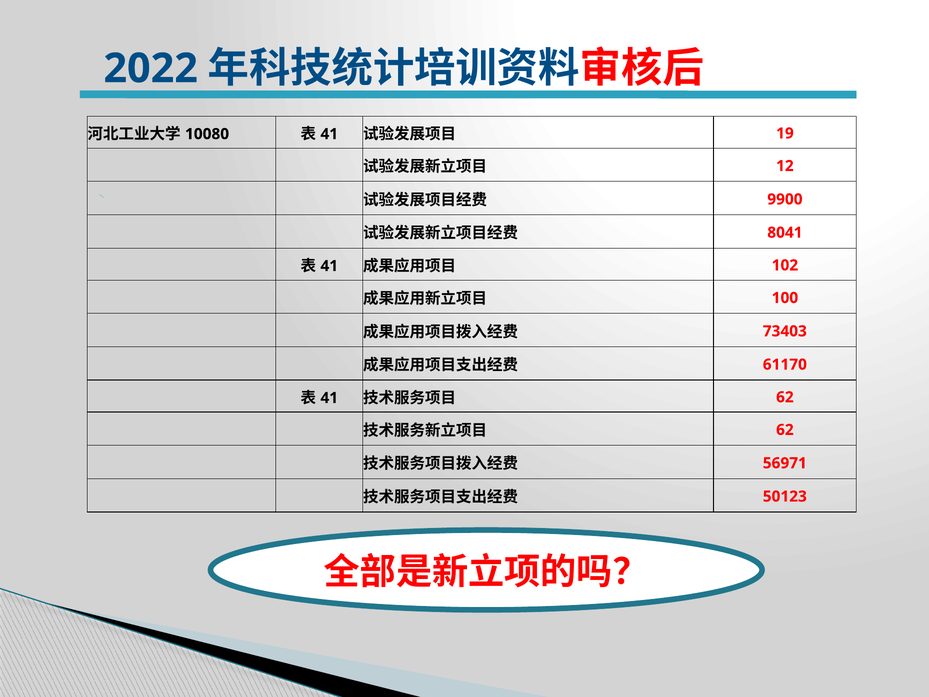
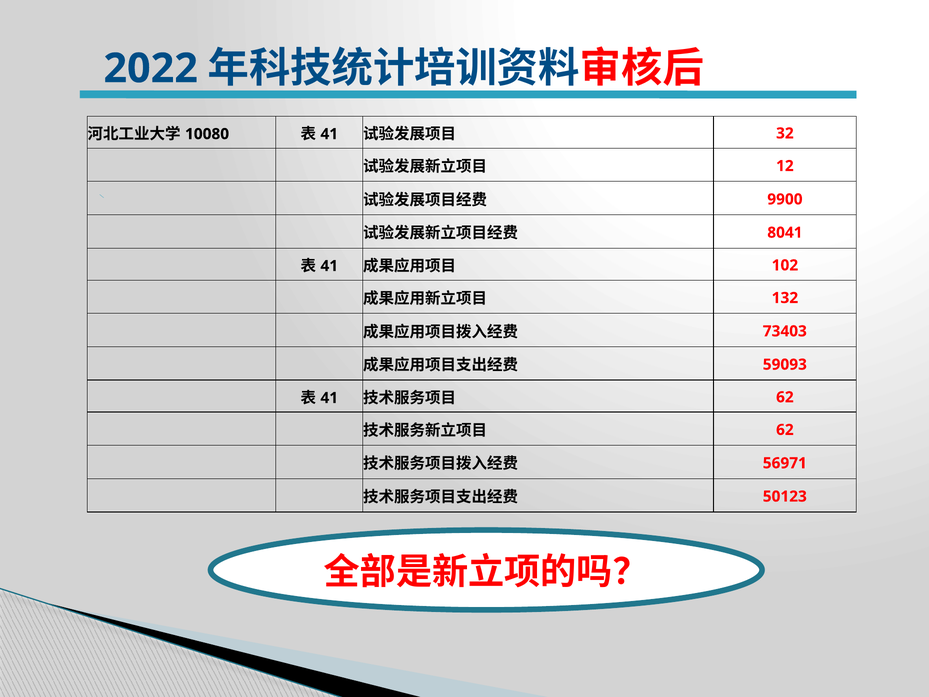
19: 19 -> 32
100: 100 -> 132
61170: 61170 -> 59093
